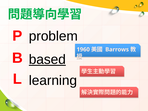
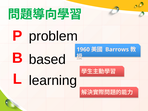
based underline: present -> none
